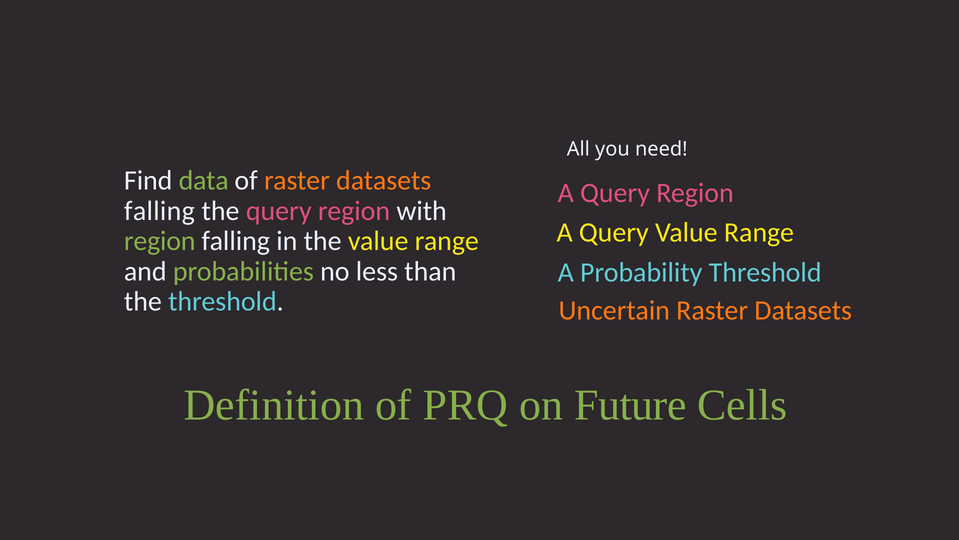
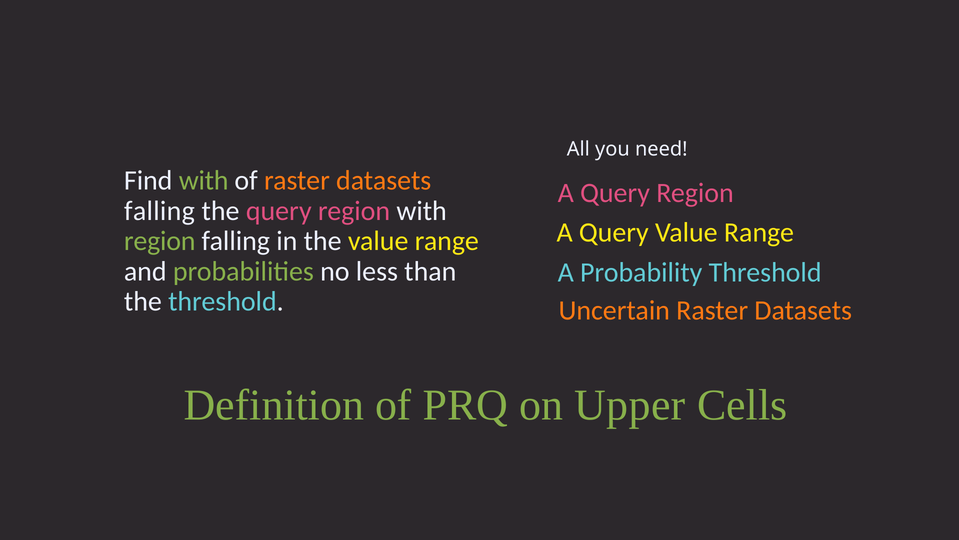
Find data: data -> with
Future: Future -> Upper
